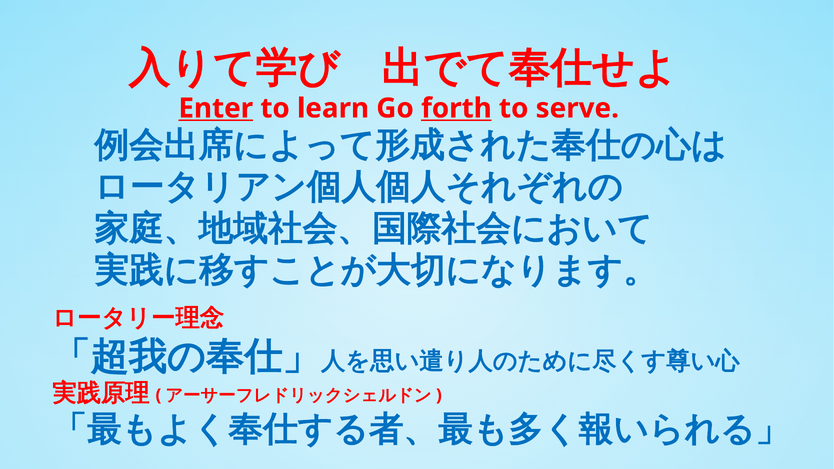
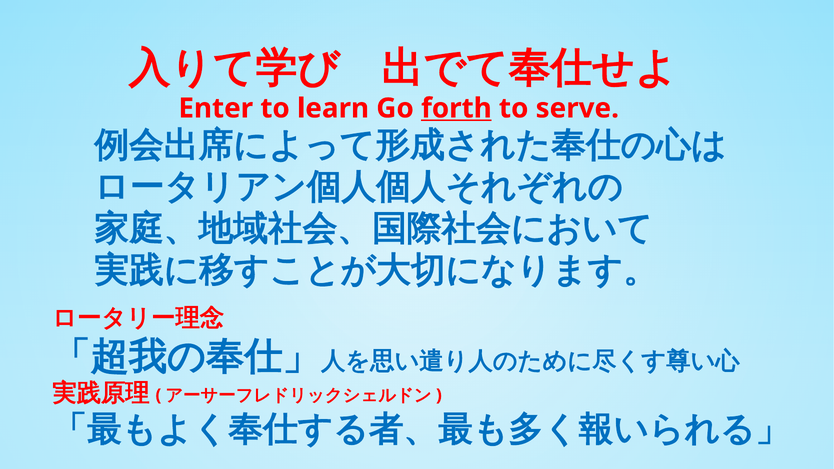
Enter underline: present -> none
